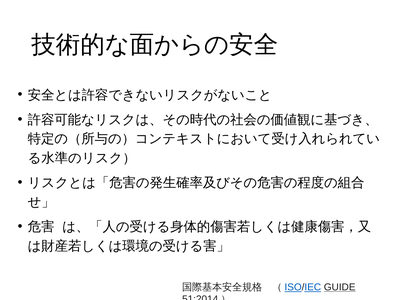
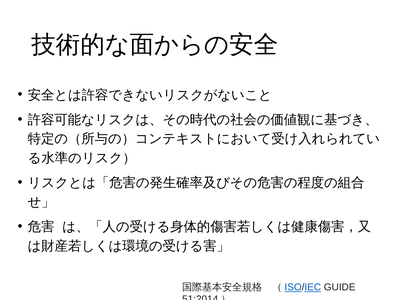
GUIDE underline: present -> none
